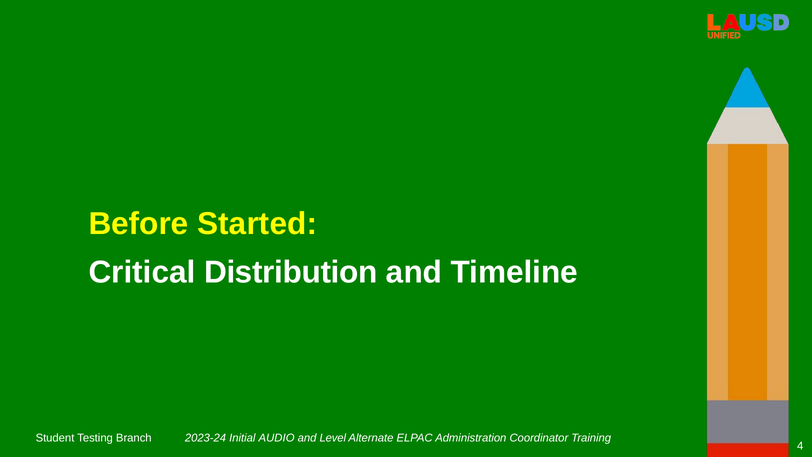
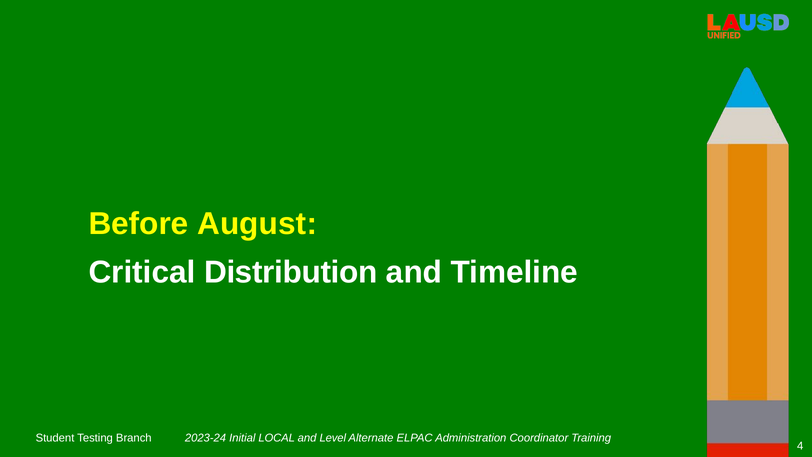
Started: Started -> August
AUDIO: AUDIO -> LOCAL
